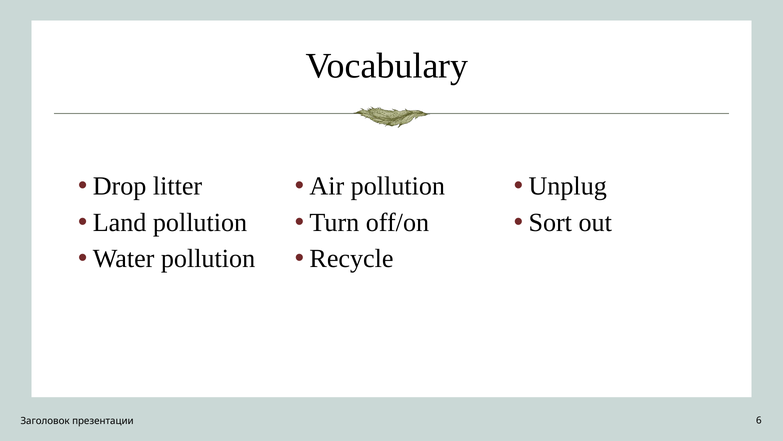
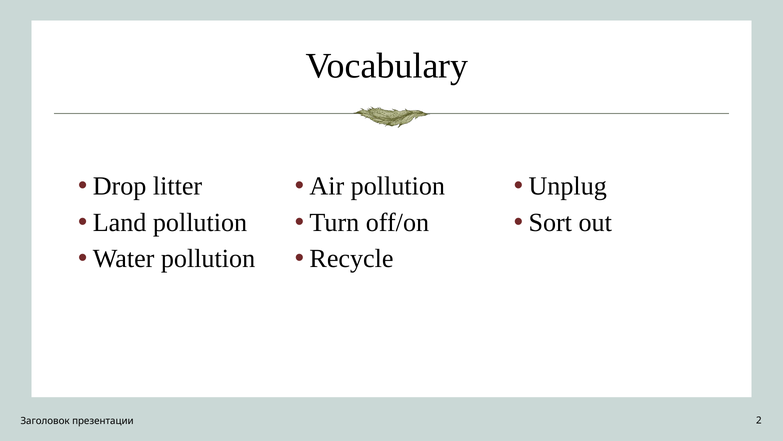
6: 6 -> 2
